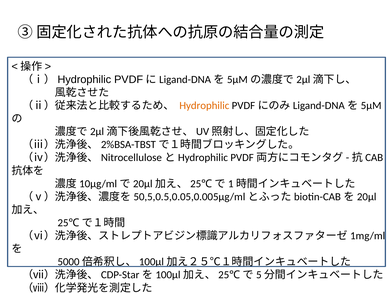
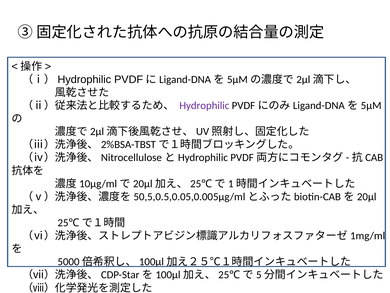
Hydrophilic colour: orange -> purple
